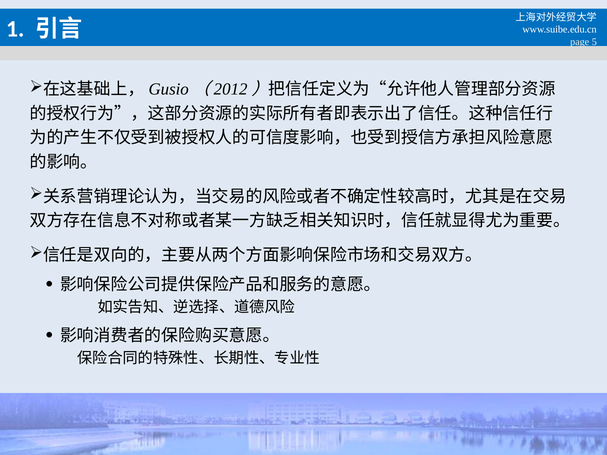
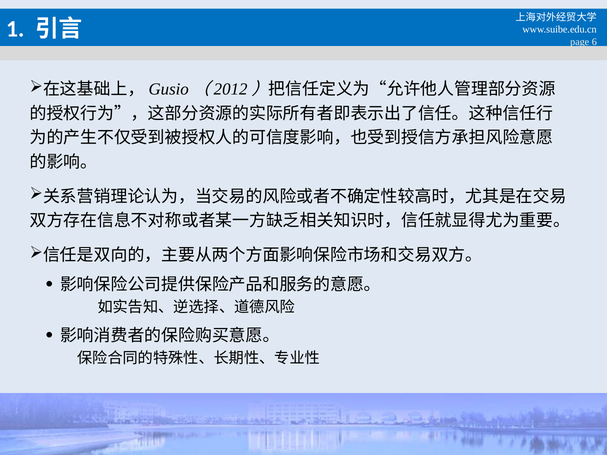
5: 5 -> 6
